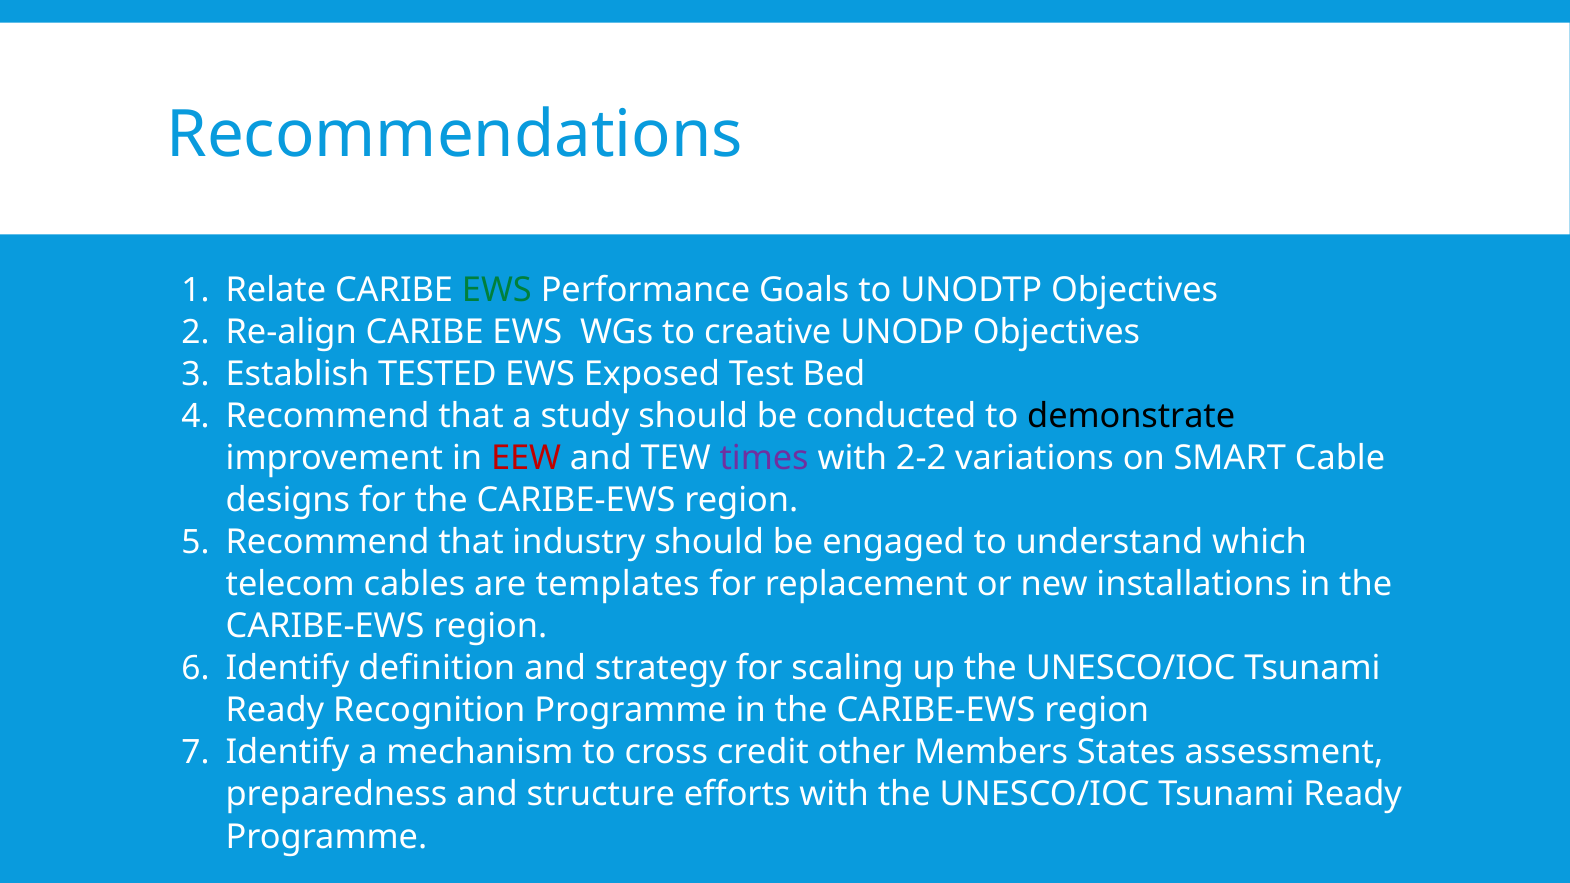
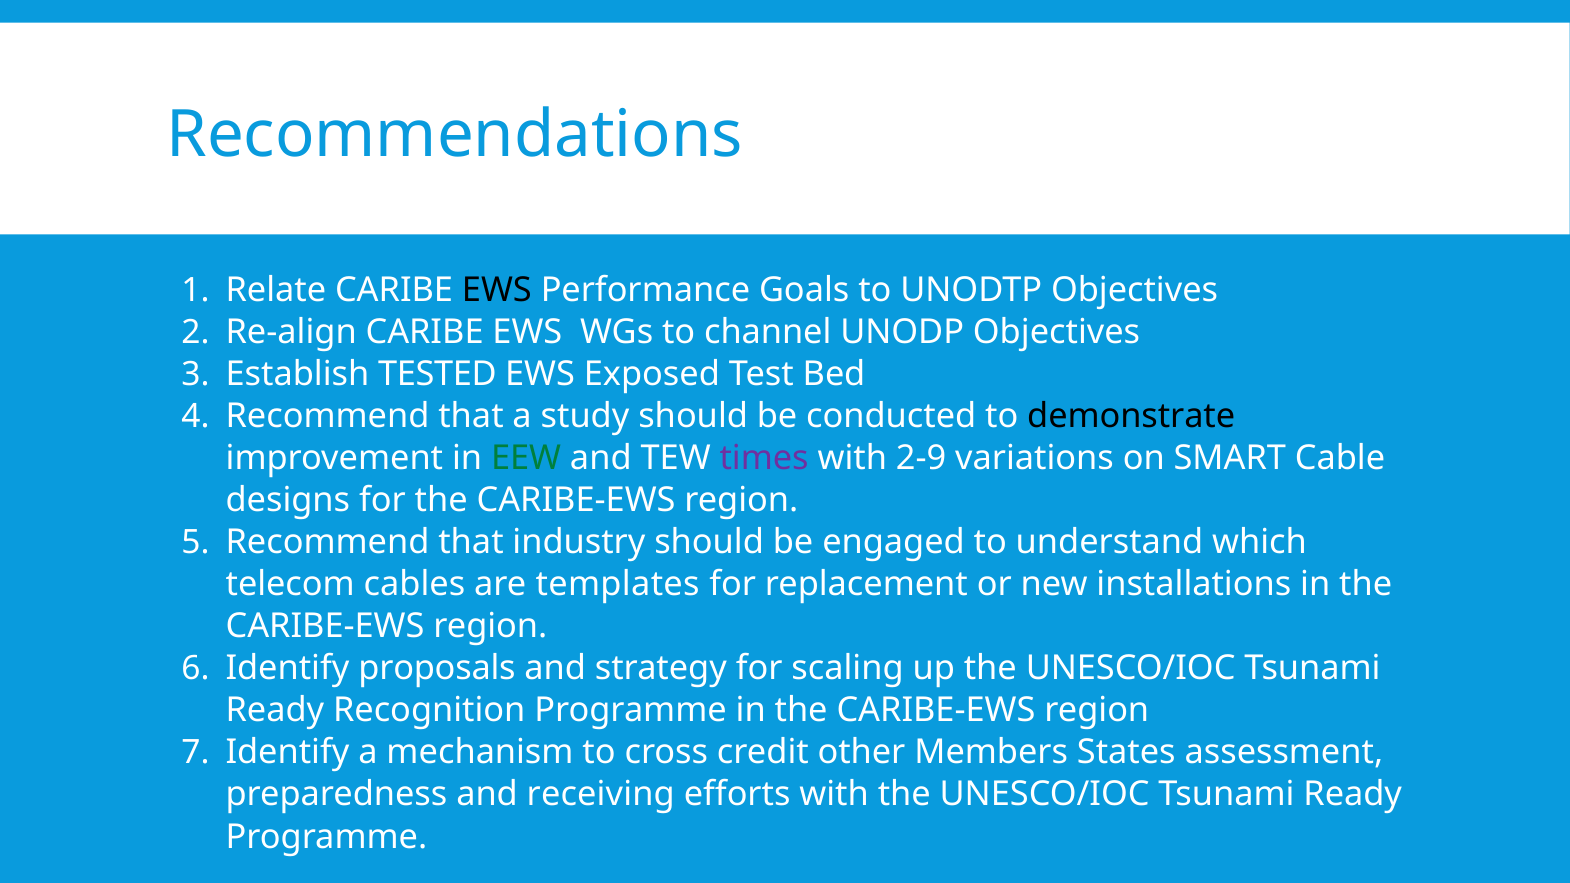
EWS at (497, 290) colour: green -> black
creative: creative -> channel
EEW colour: red -> green
2-2: 2-2 -> 2-9
definition: definition -> proposals
structure: structure -> receiving
